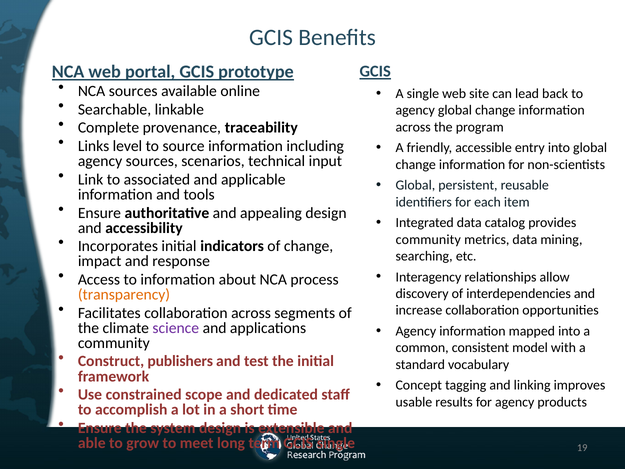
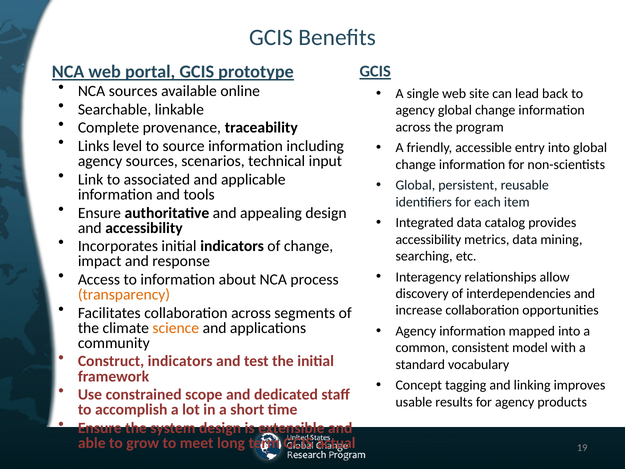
community at (428, 239): community -> accessibility
science colour: purple -> orange
Construct publishers: publishers -> indicators
GCIS single: single -> actual
